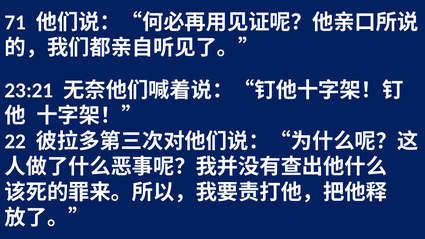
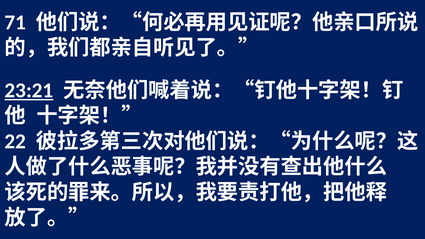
23:21 underline: none -> present
